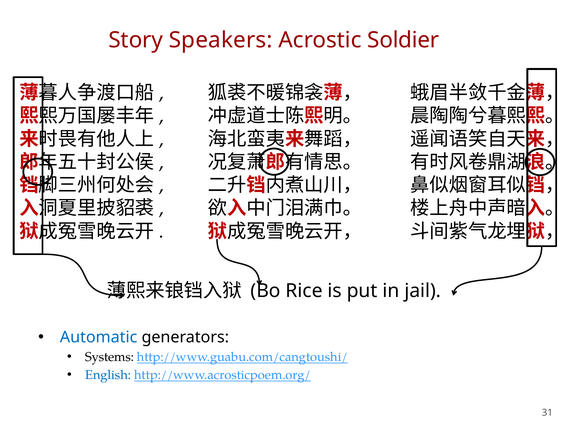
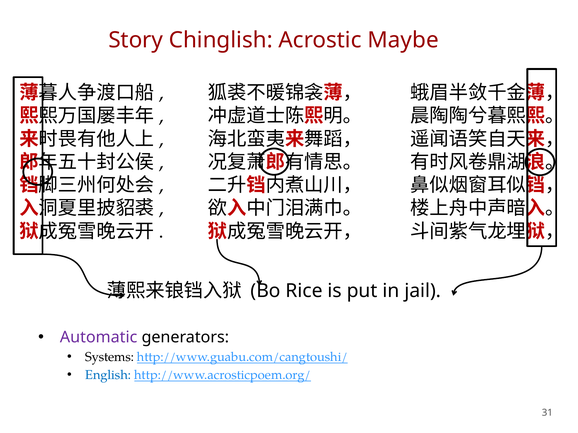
Speakers: Speakers -> Chinglish
Soldier: Soldier -> Maybe
Automatic colour: blue -> purple
